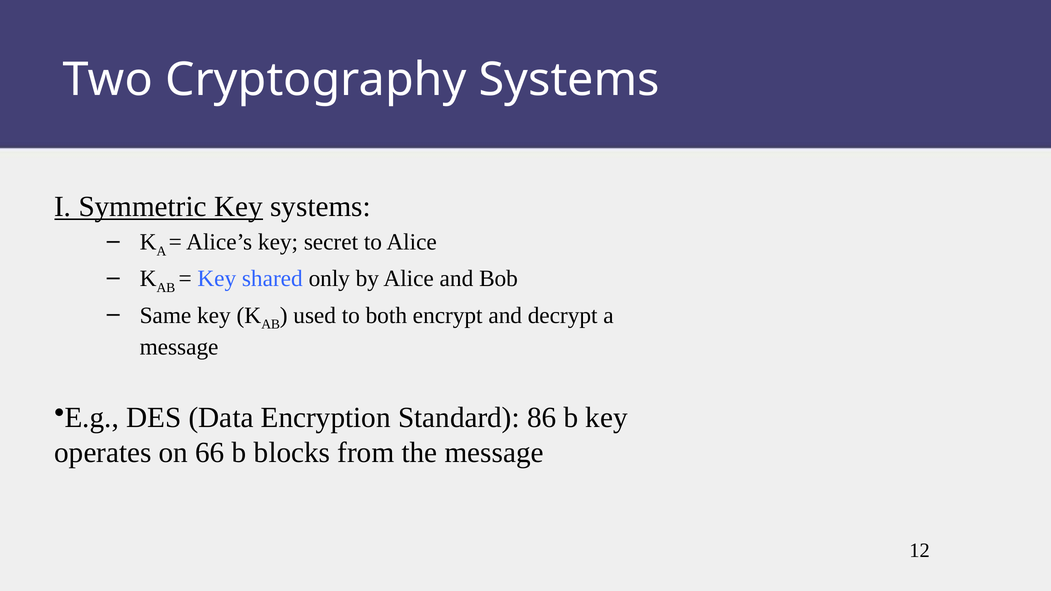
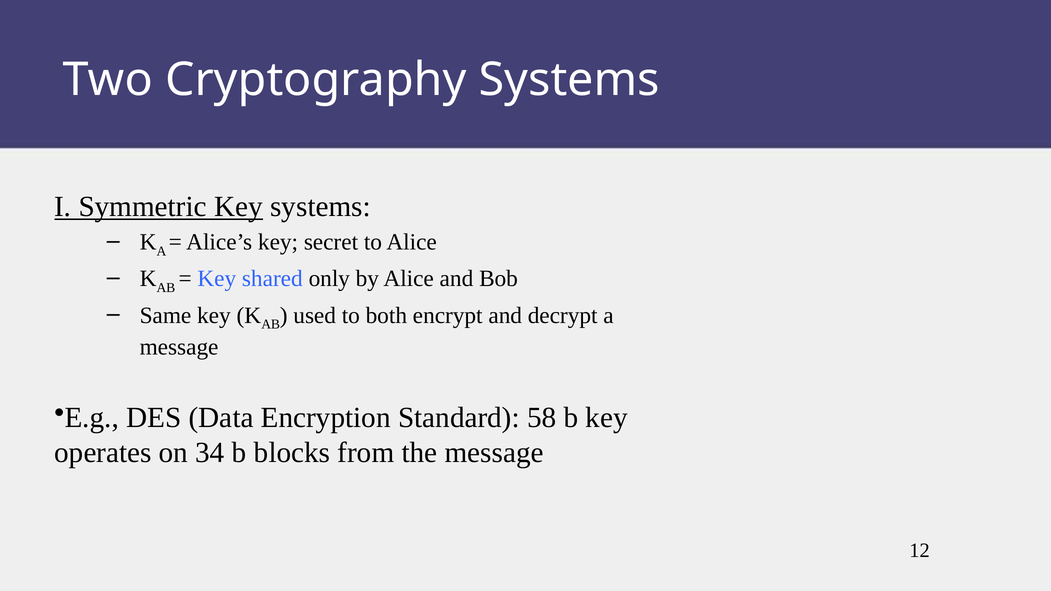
86: 86 -> 58
66: 66 -> 34
